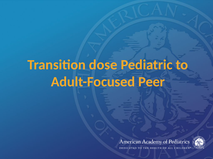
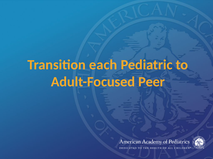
dose: dose -> each
